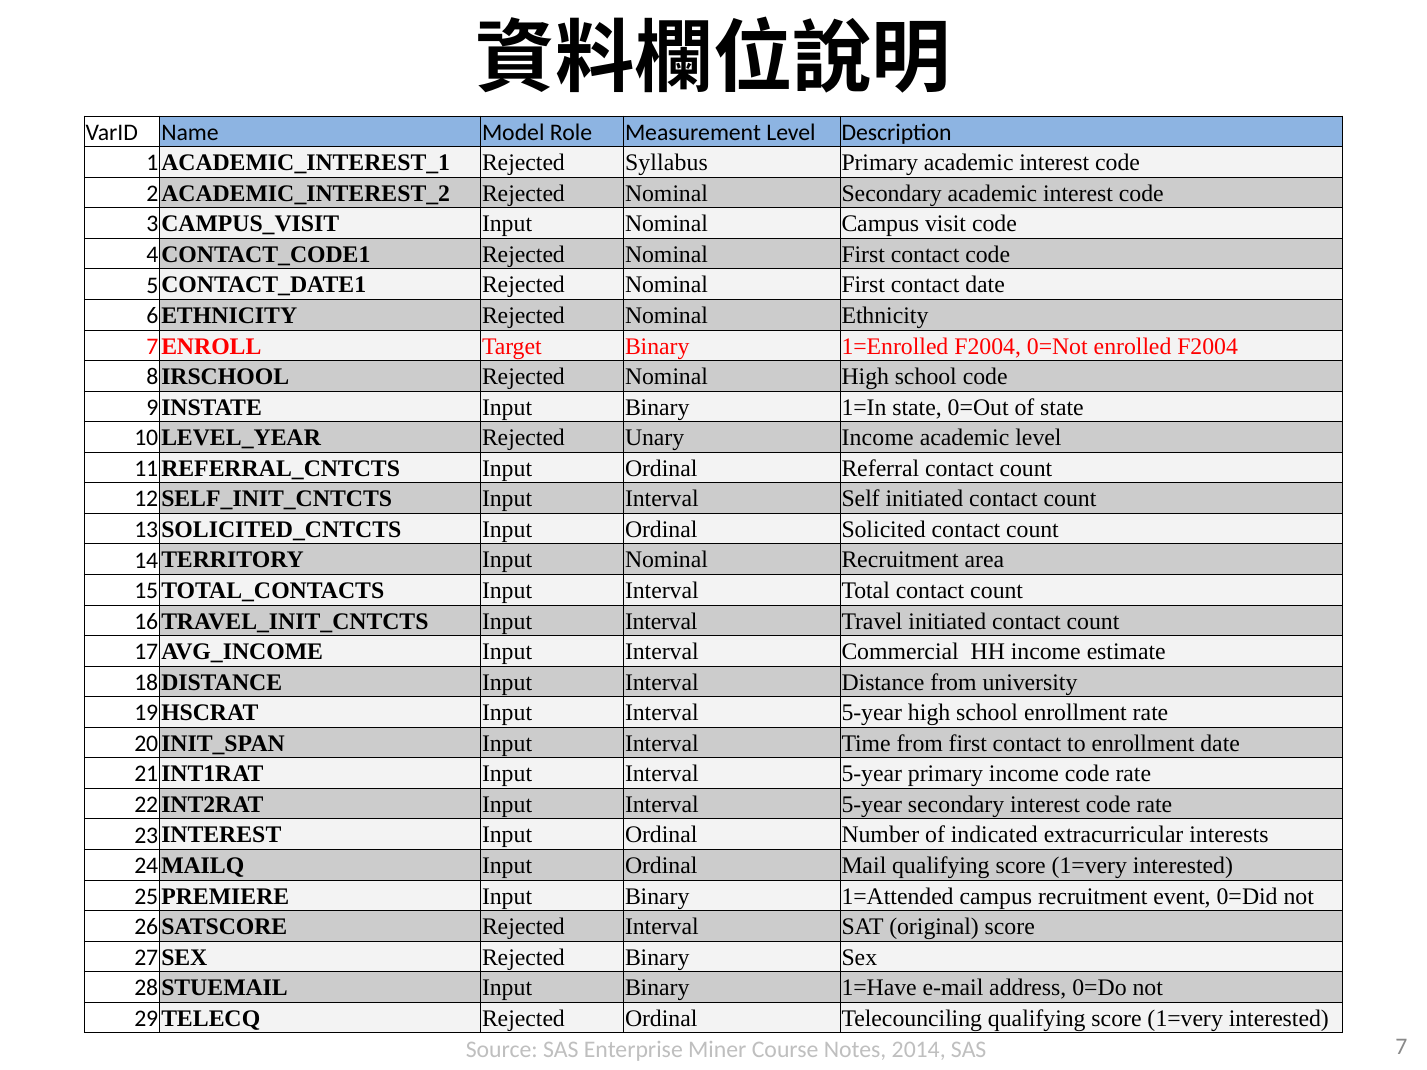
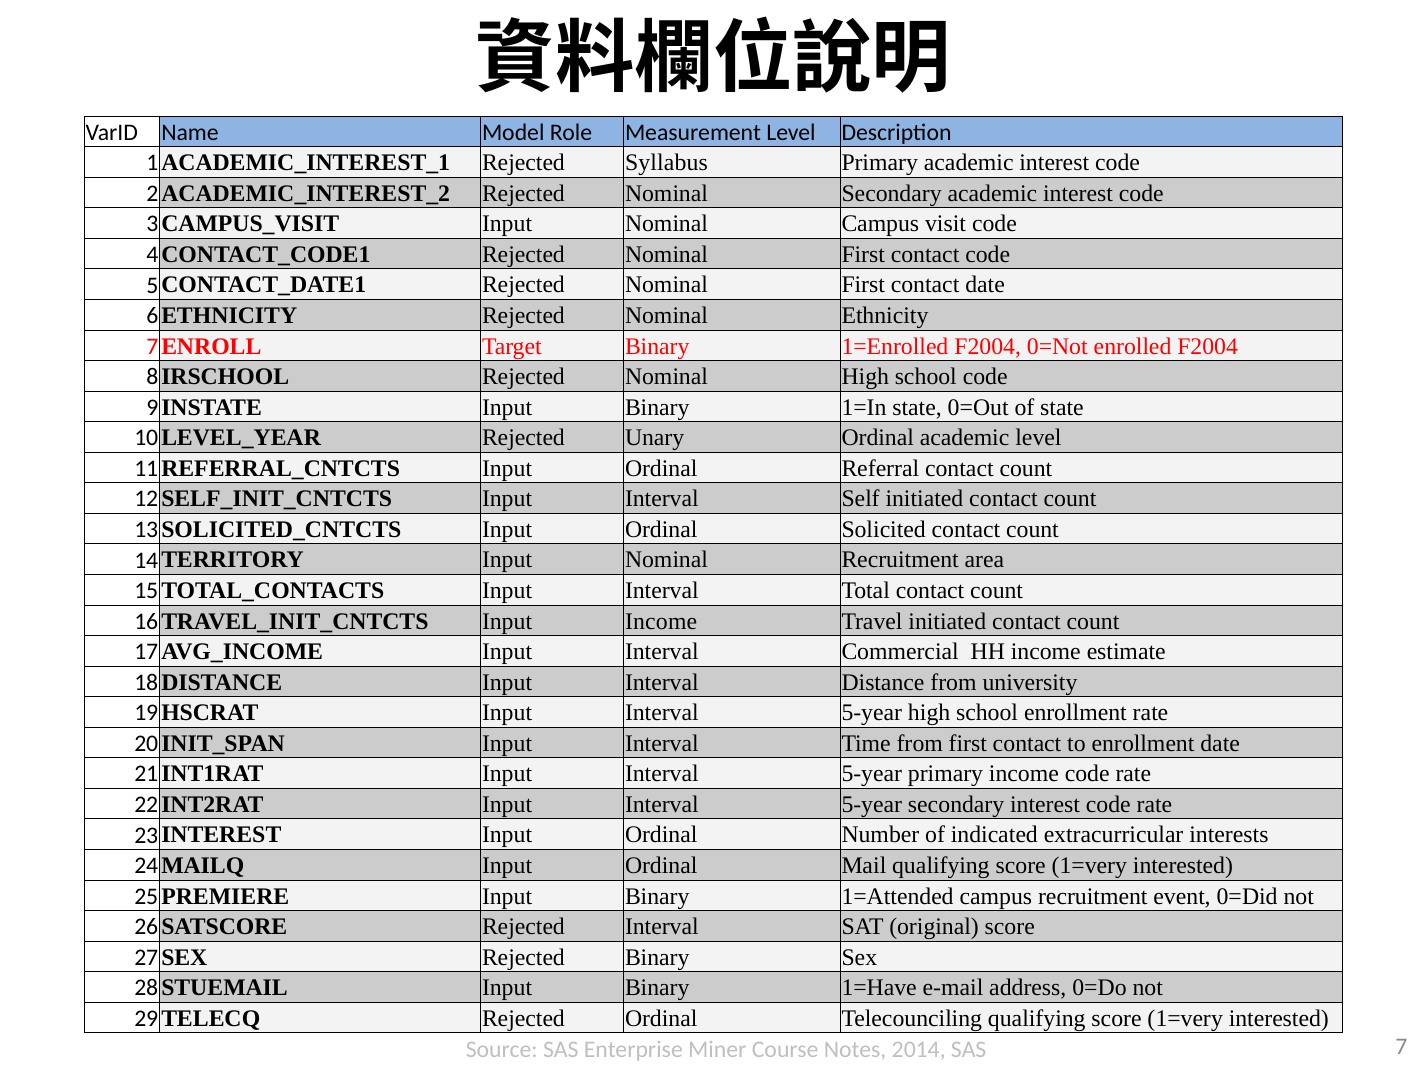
Unary Income: Income -> Ordinal
Interval at (661, 621): Interval -> Income
